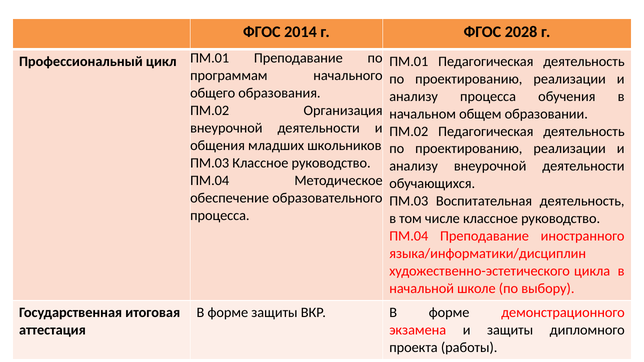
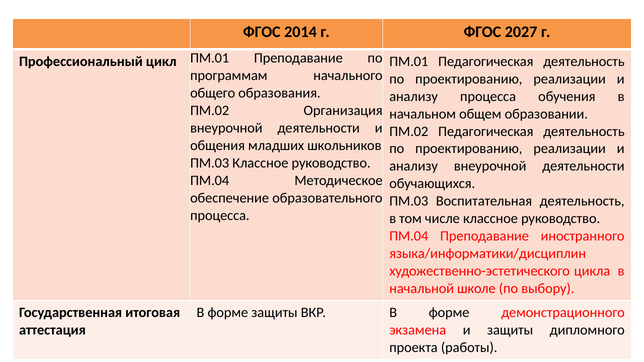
2028: 2028 -> 2027
